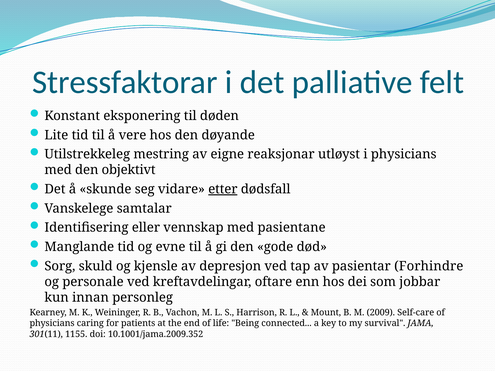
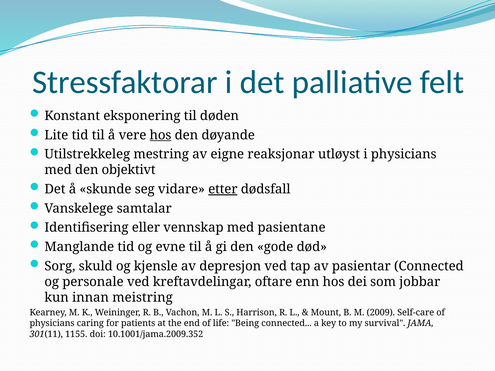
hos at (161, 135) underline: none -> present
pasientar Forhindre: Forhindre -> Connected
personleg: personleg -> meistring
